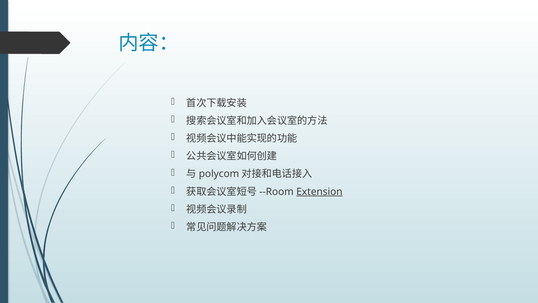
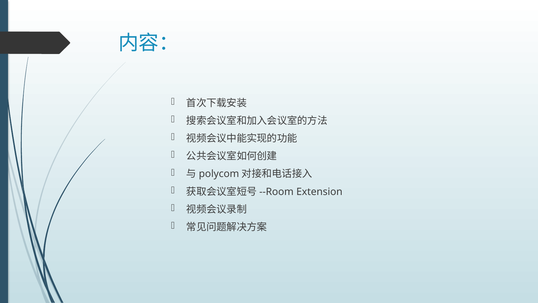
Extension underline: present -> none
